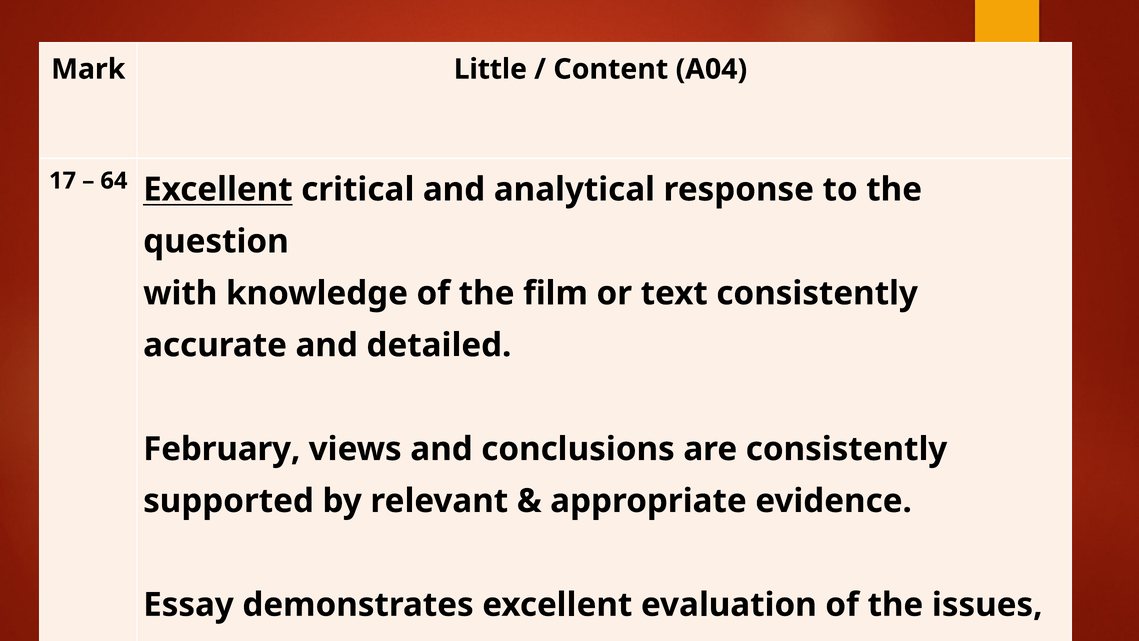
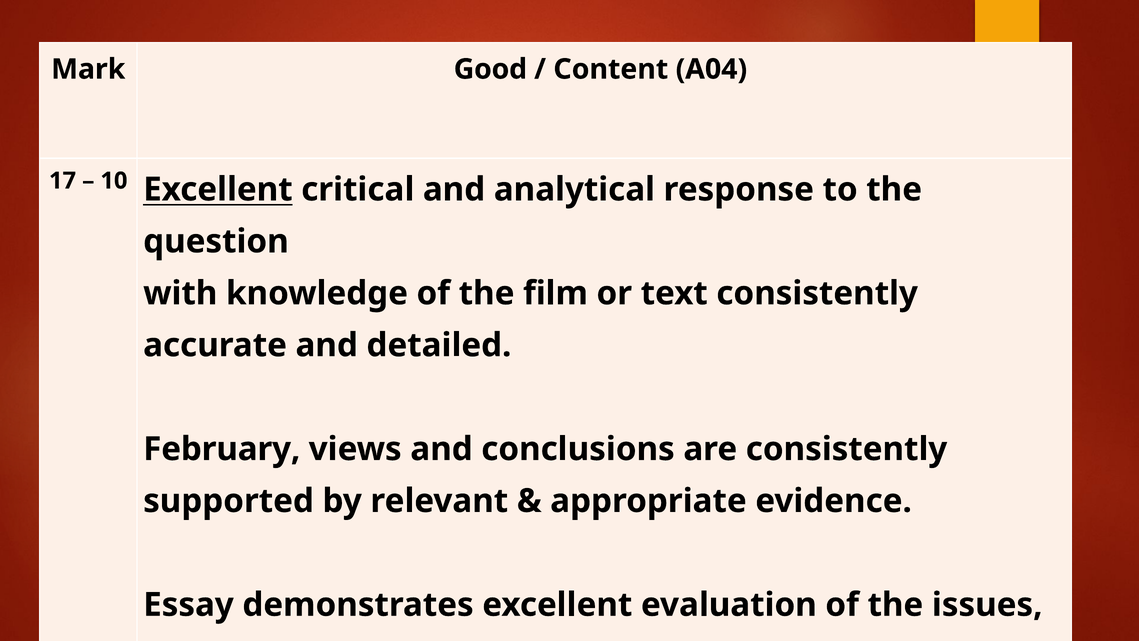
Little: Little -> Good
64: 64 -> 10
